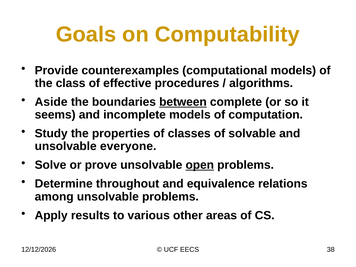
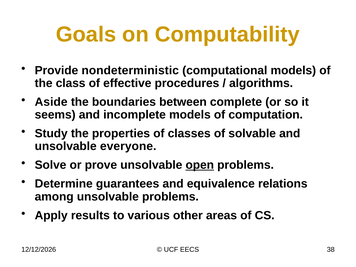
counterexamples: counterexamples -> nondeterministic
between underline: present -> none
throughout: throughout -> guarantees
